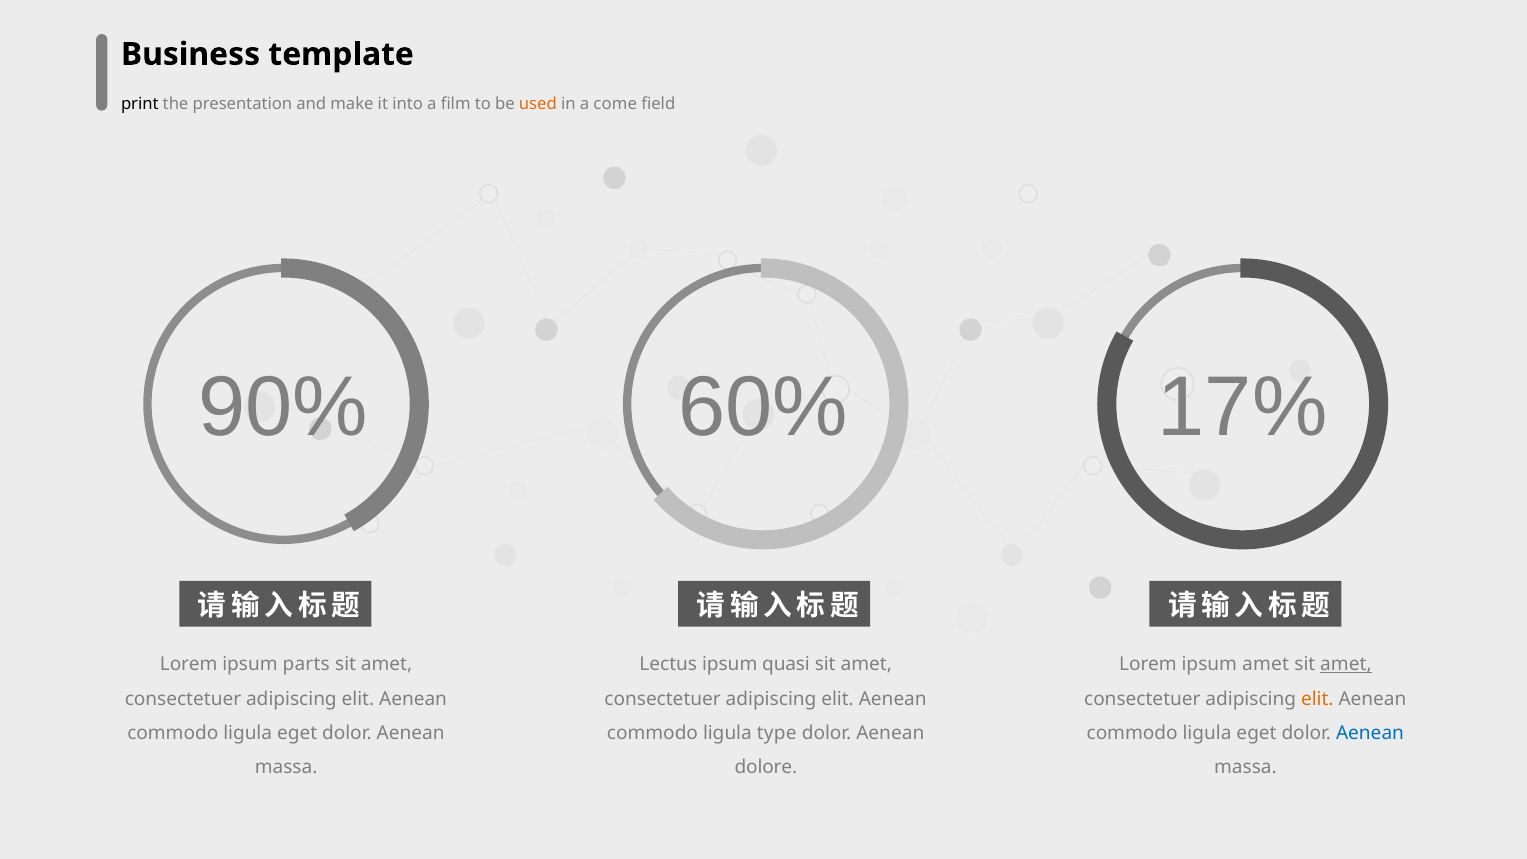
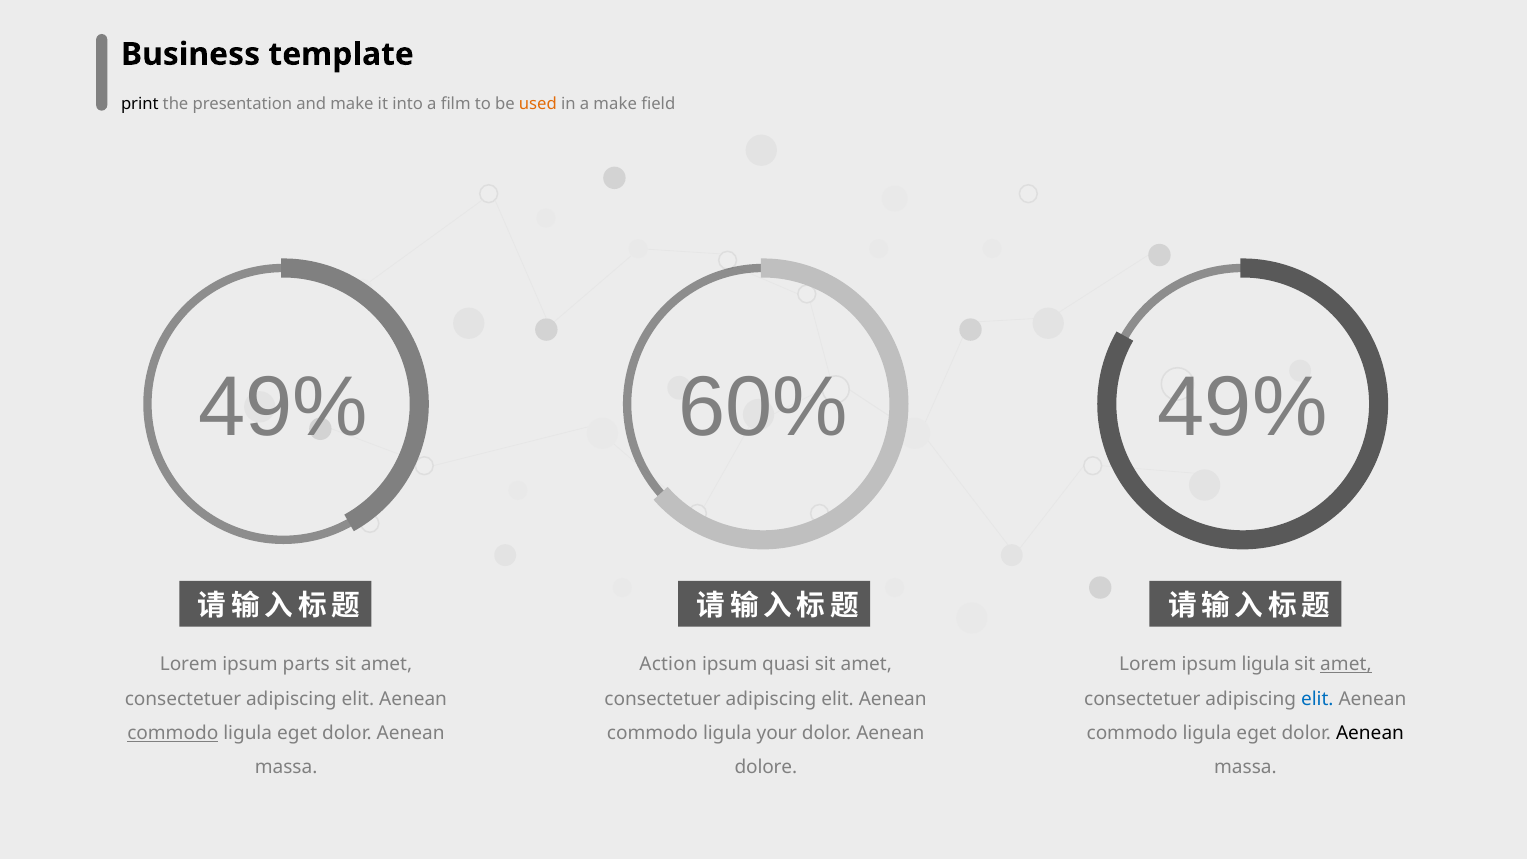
a come: come -> make
90% at (283, 407): 90% -> 49%
60% 17%: 17% -> 49%
Lectus: Lectus -> Action
ipsum amet: amet -> ligula
elit at (1317, 699) colour: orange -> blue
commodo at (173, 733) underline: none -> present
type: type -> your
Aenean at (1370, 733) colour: blue -> black
